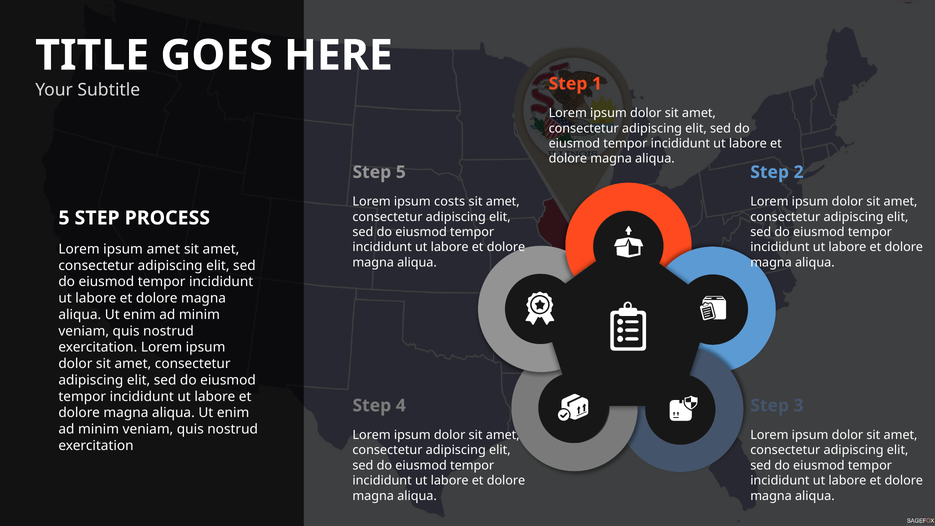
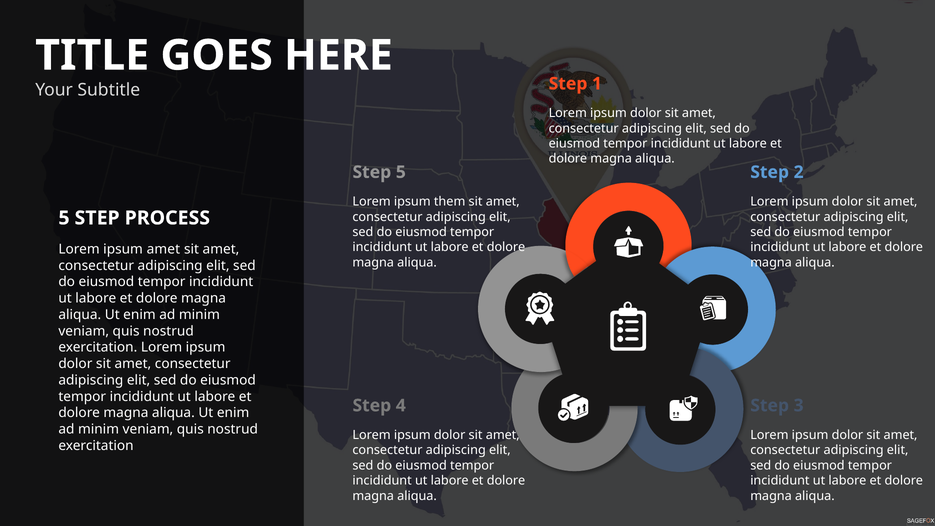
costs: costs -> them
